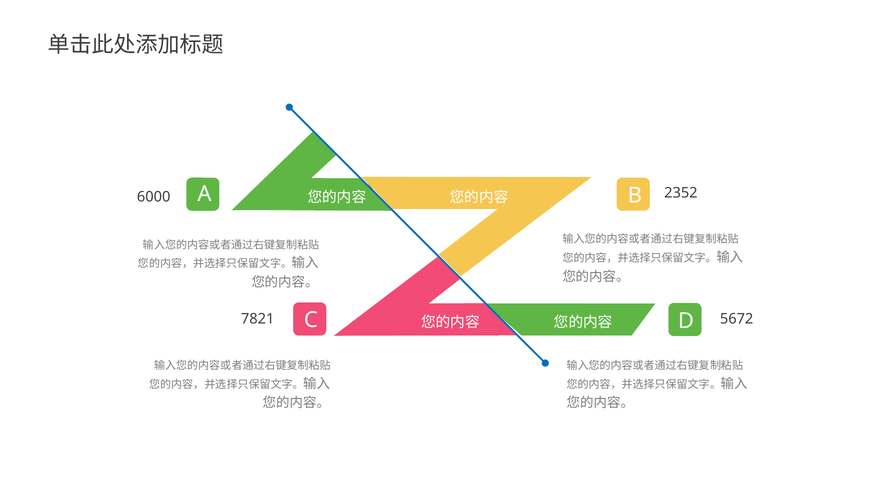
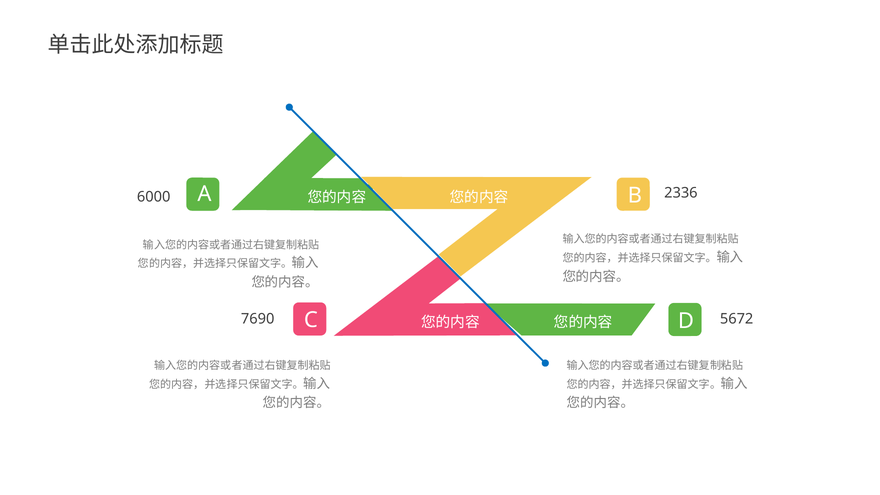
2352: 2352 -> 2336
7821: 7821 -> 7690
